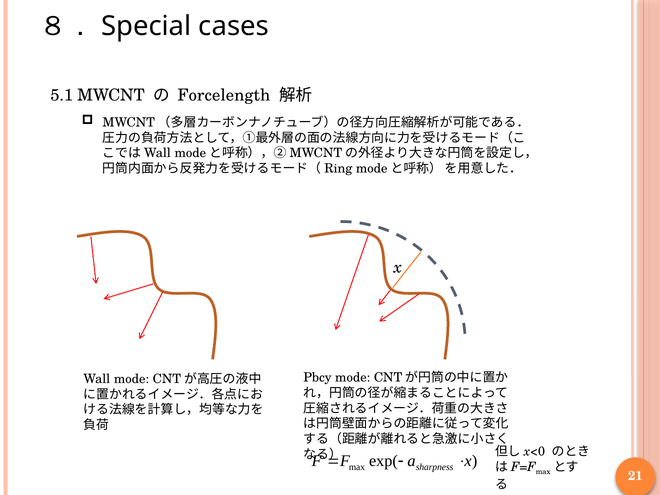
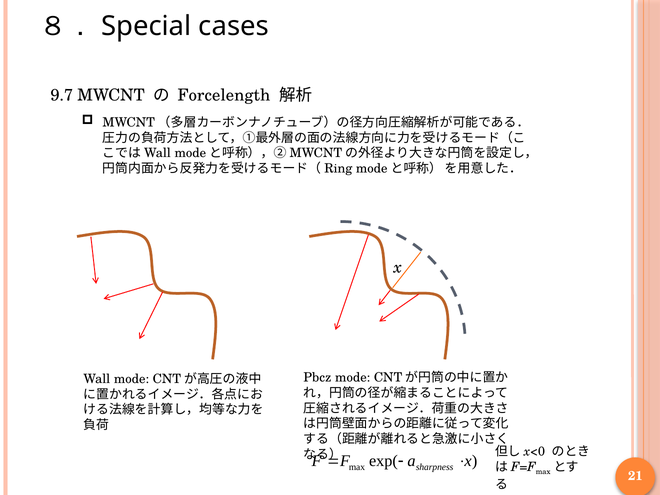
5.1: 5.1 -> 9.7
Pbcy: Pbcy -> Pbcz
